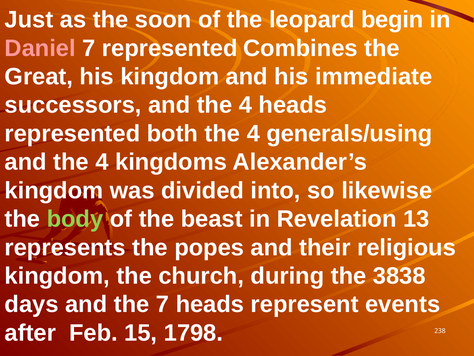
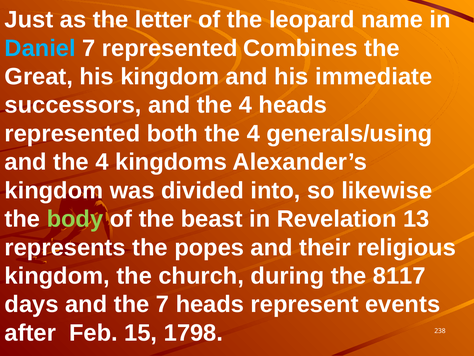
soon: soon -> letter
begin: begin -> name
Daniel colour: pink -> light blue
3838: 3838 -> 8117
